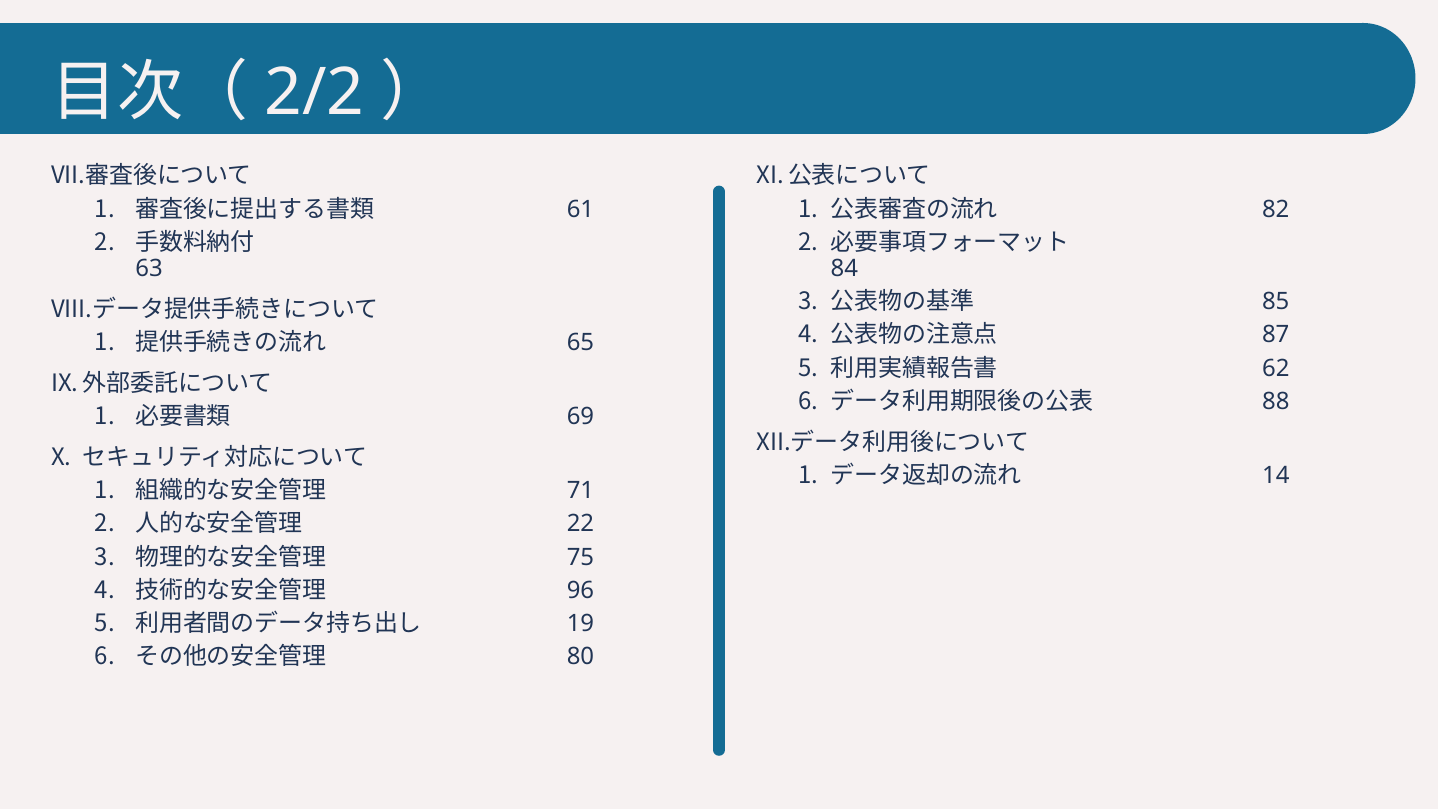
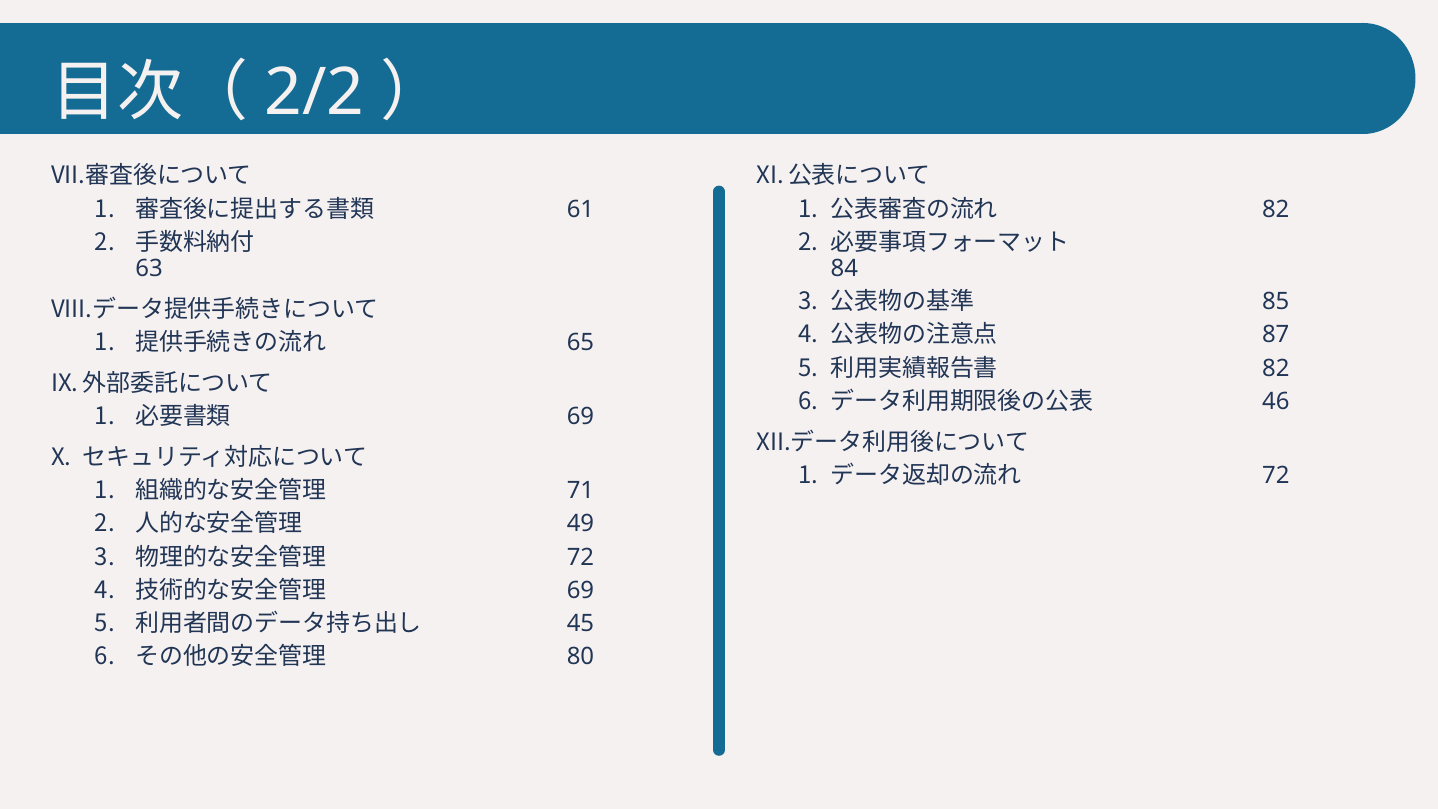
62 at (1276, 368): 62 -> 82
88: 88 -> 46
14 at (1276, 476): 14 -> 72
22: 22 -> 49
75 at (580, 557): 75 -> 72
96 at (580, 590): 96 -> 69
19: 19 -> 45
